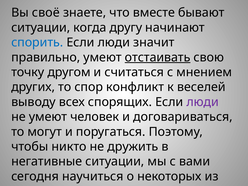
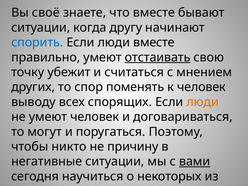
люди значит: значит -> вместе
другом: другом -> убежит
конфликт: конфликт -> поменять
к веселей: веселей -> человек
люди at (203, 102) colour: purple -> orange
дружить: дружить -> причину
вами underline: none -> present
